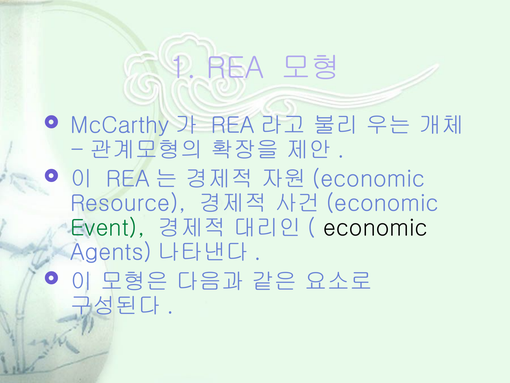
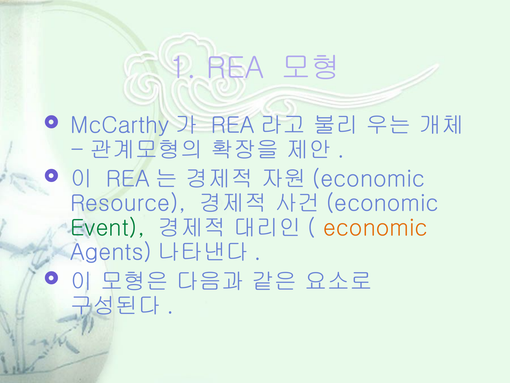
economic colour: black -> orange
